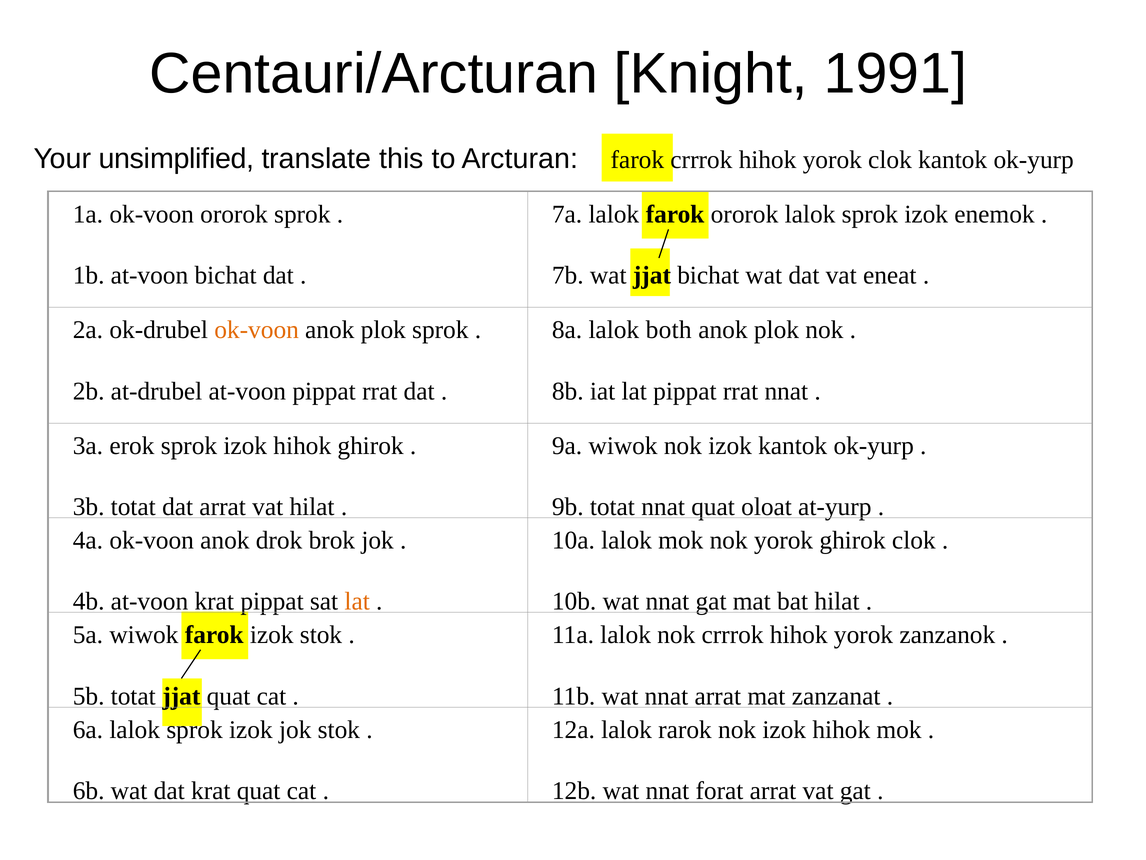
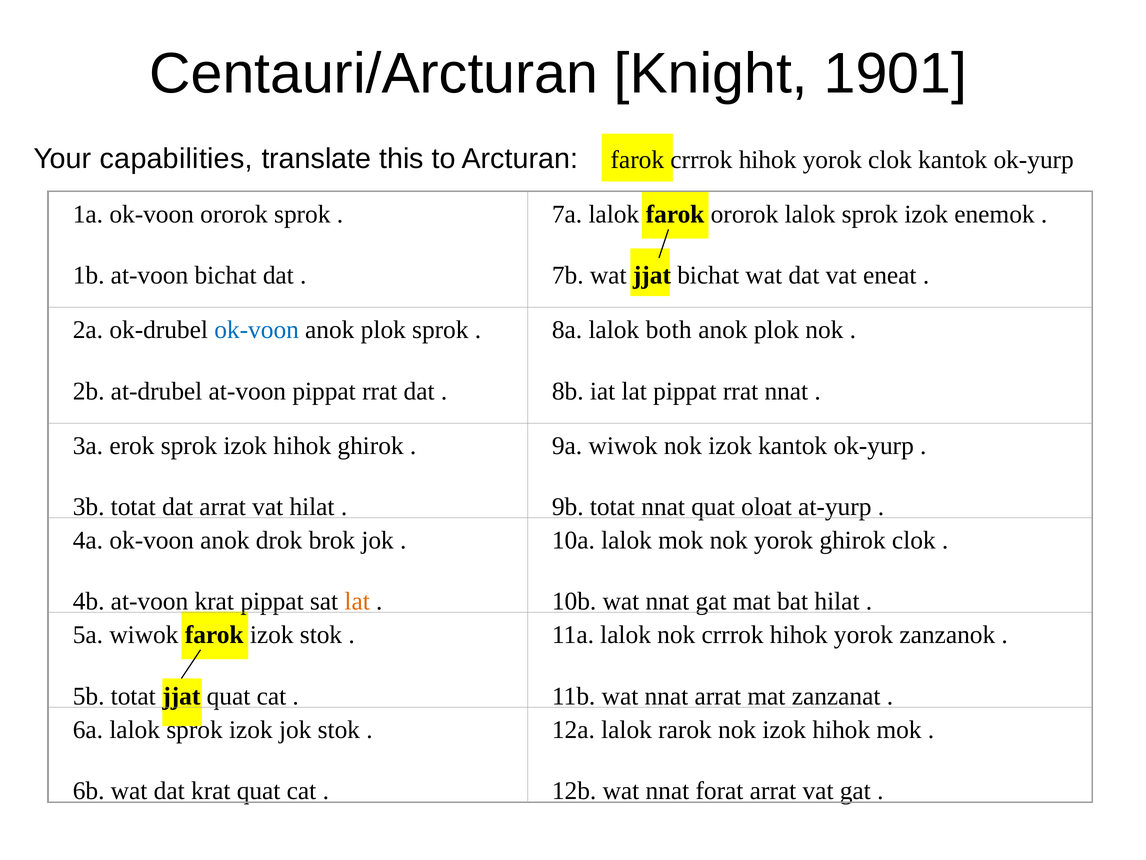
1991: 1991 -> 1901
unsimplified: unsimplified -> capabilities
ok-voon at (257, 330) colour: orange -> blue
